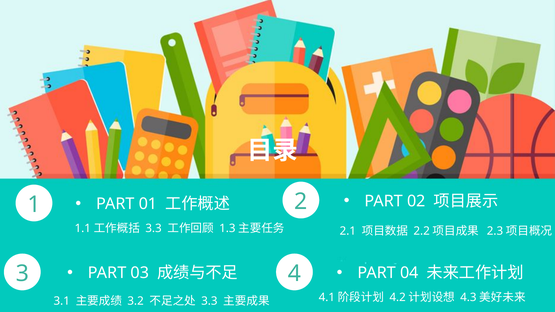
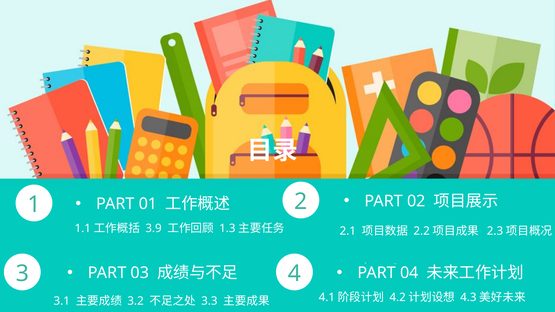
3.3 at (154, 228): 3.3 -> 3.9
